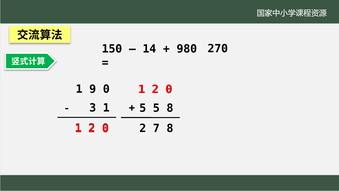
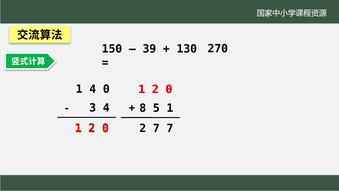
14: 14 -> 39
980: 980 -> 130
1 9: 9 -> 4
3 1: 1 -> 4
5 at (143, 108): 5 -> 8
5 8: 8 -> 1
7 8: 8 -> 7
